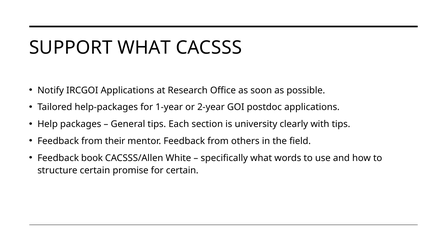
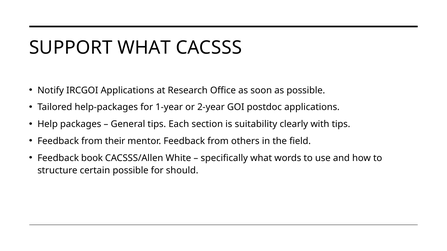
university: university -> suitability
certain promise: promise -> possible
for certain: certain -> should
